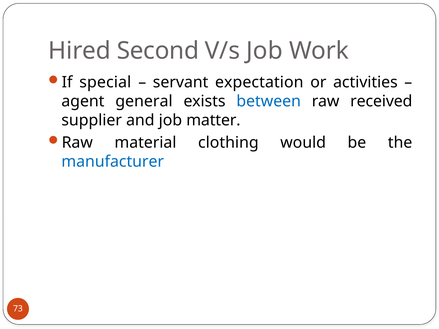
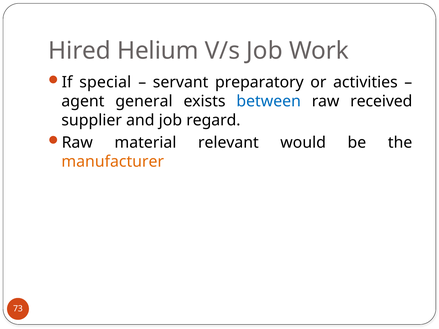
Second: Second -> Helium
expectation: expectation -> preparatory
matter: matter -> regard
clothing: clothing -> relevant
manufacturer colour: blue -> orange
